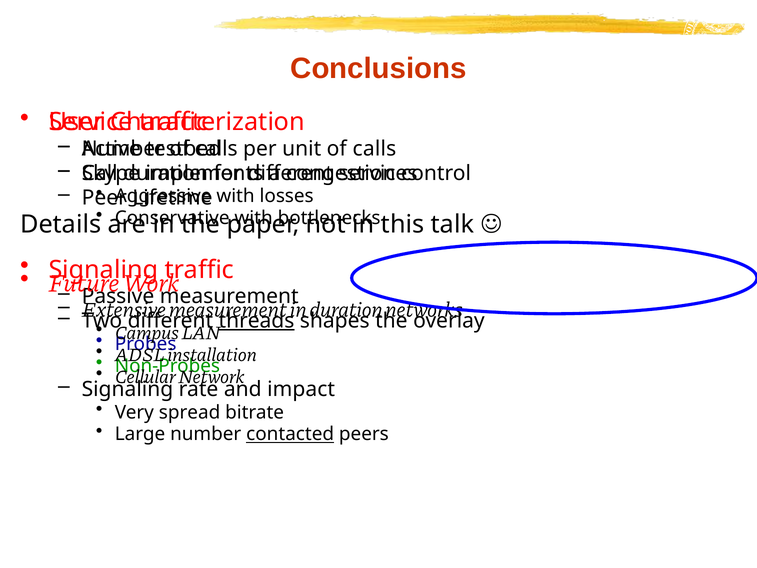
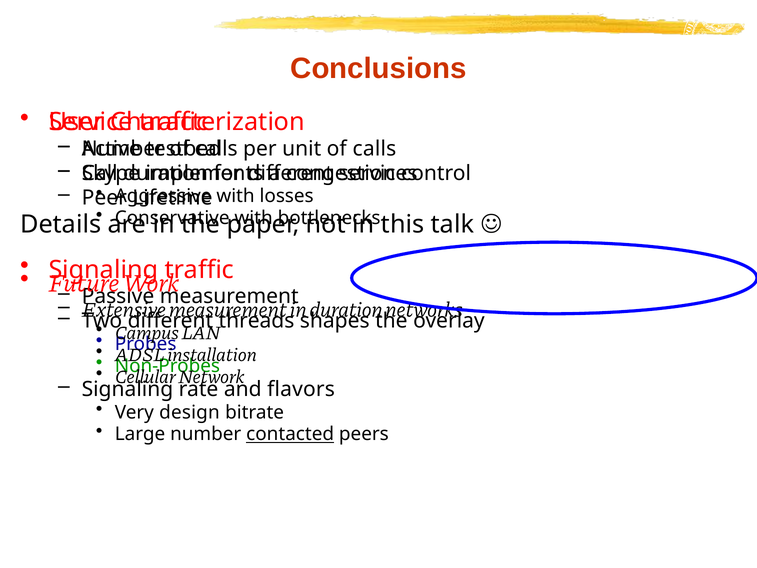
threads underline: present -> none
impact: impact -> flavors
spread: spread -> design
